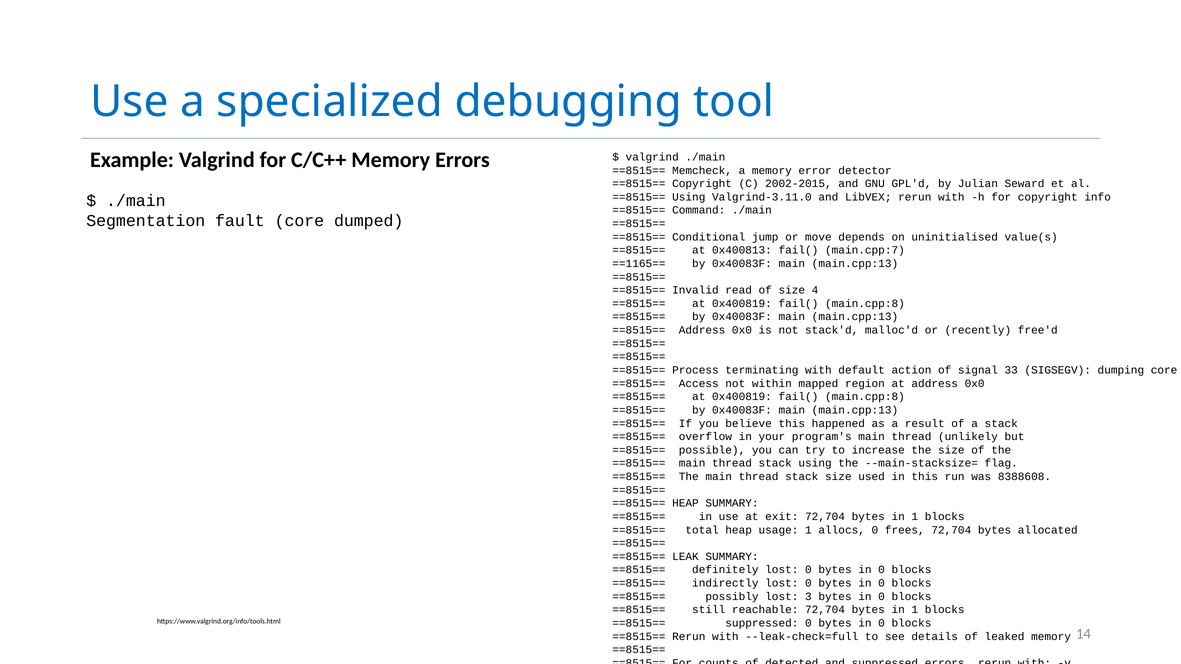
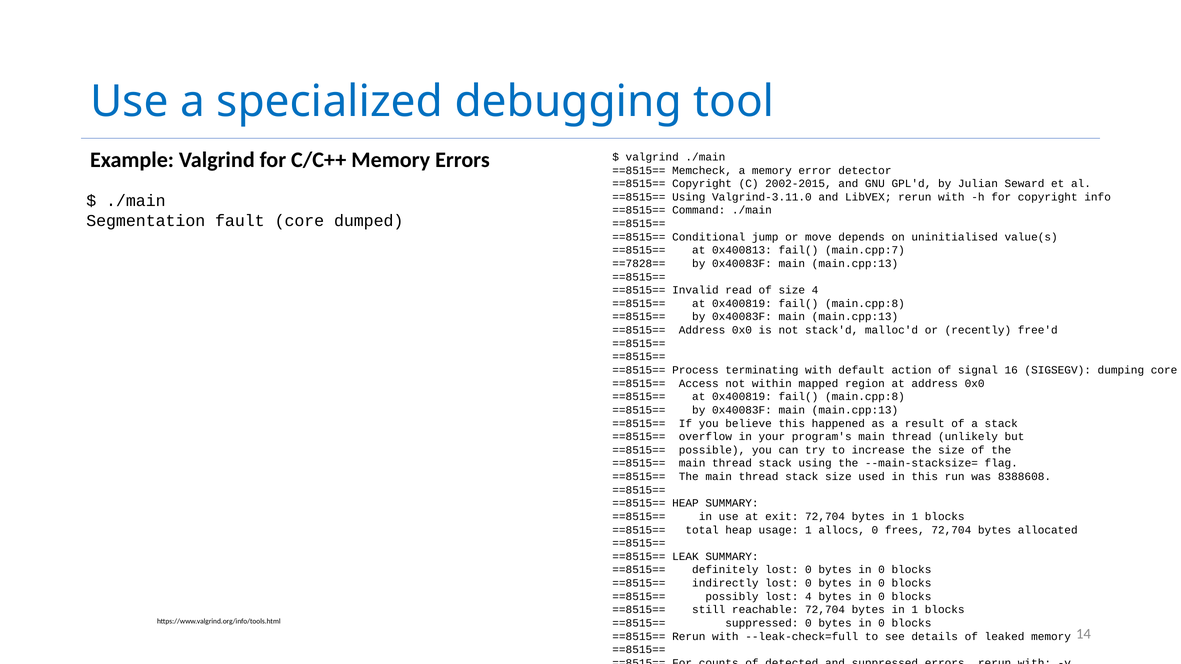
==1165==: ==1165== -> ==7828==
33: 33 -> 16
lost 3: 3 -> 4
